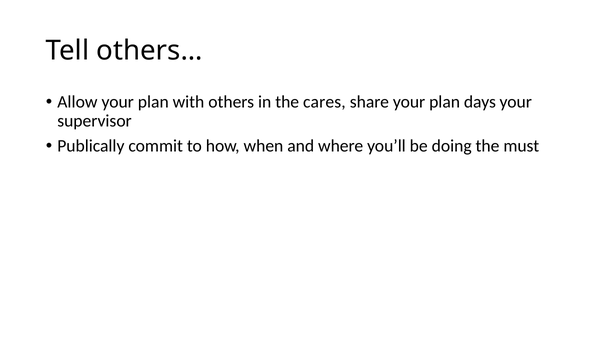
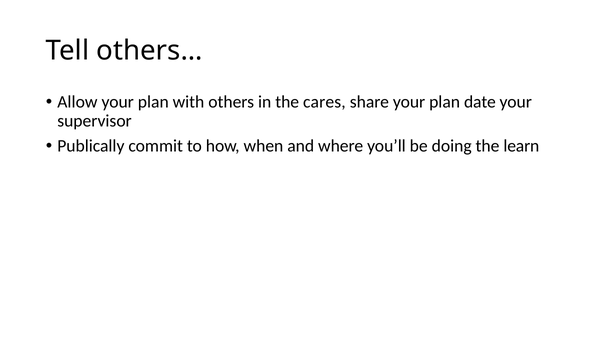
days: days -> date
must: must -> learn
